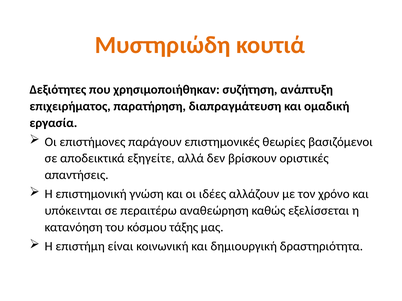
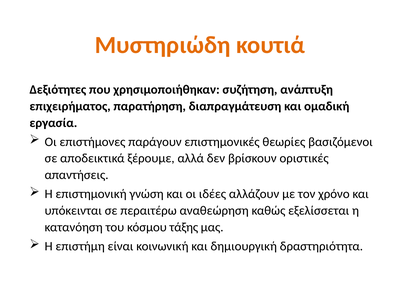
εξηγείτε: εξηγείτε -> ξέρουμε
